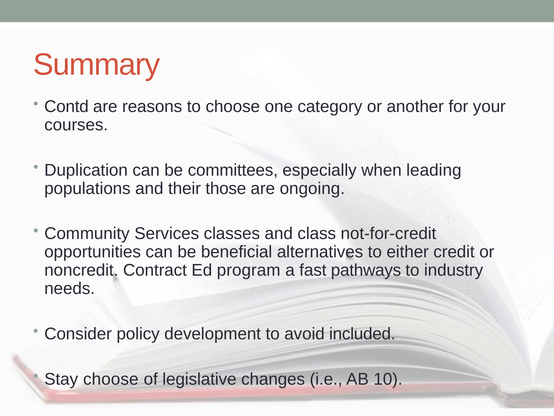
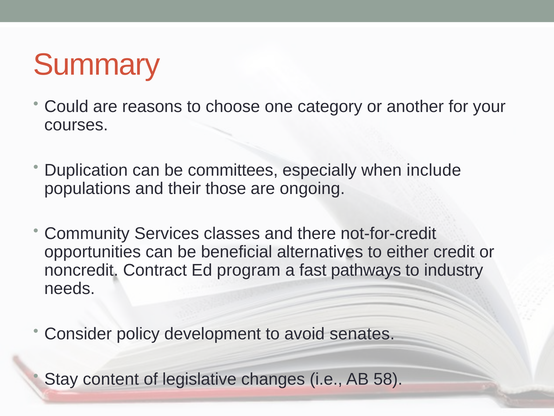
Contd: Contd -> Could
leading: leading -> include
class: class -> there
included: included -> senates
Stay choose: choose -> content
10: 10 -> 58
